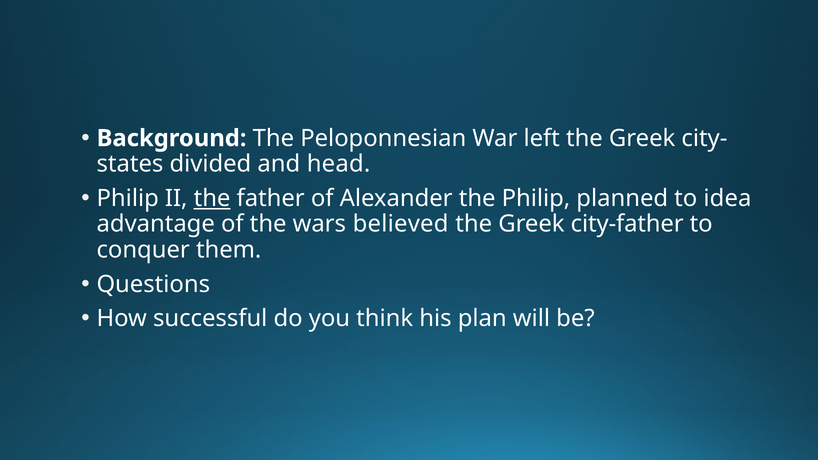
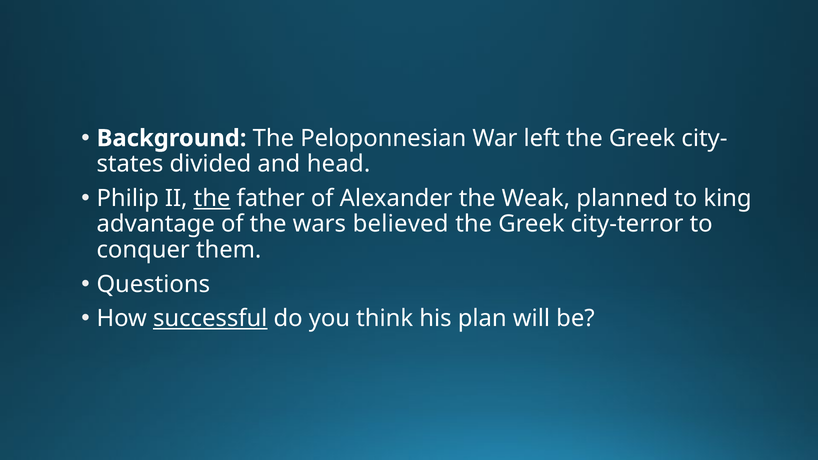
the Philip: Philip -> Weak
idea: idea -> king
city-father: city-father -> city-terror
successful underline: none -> present
